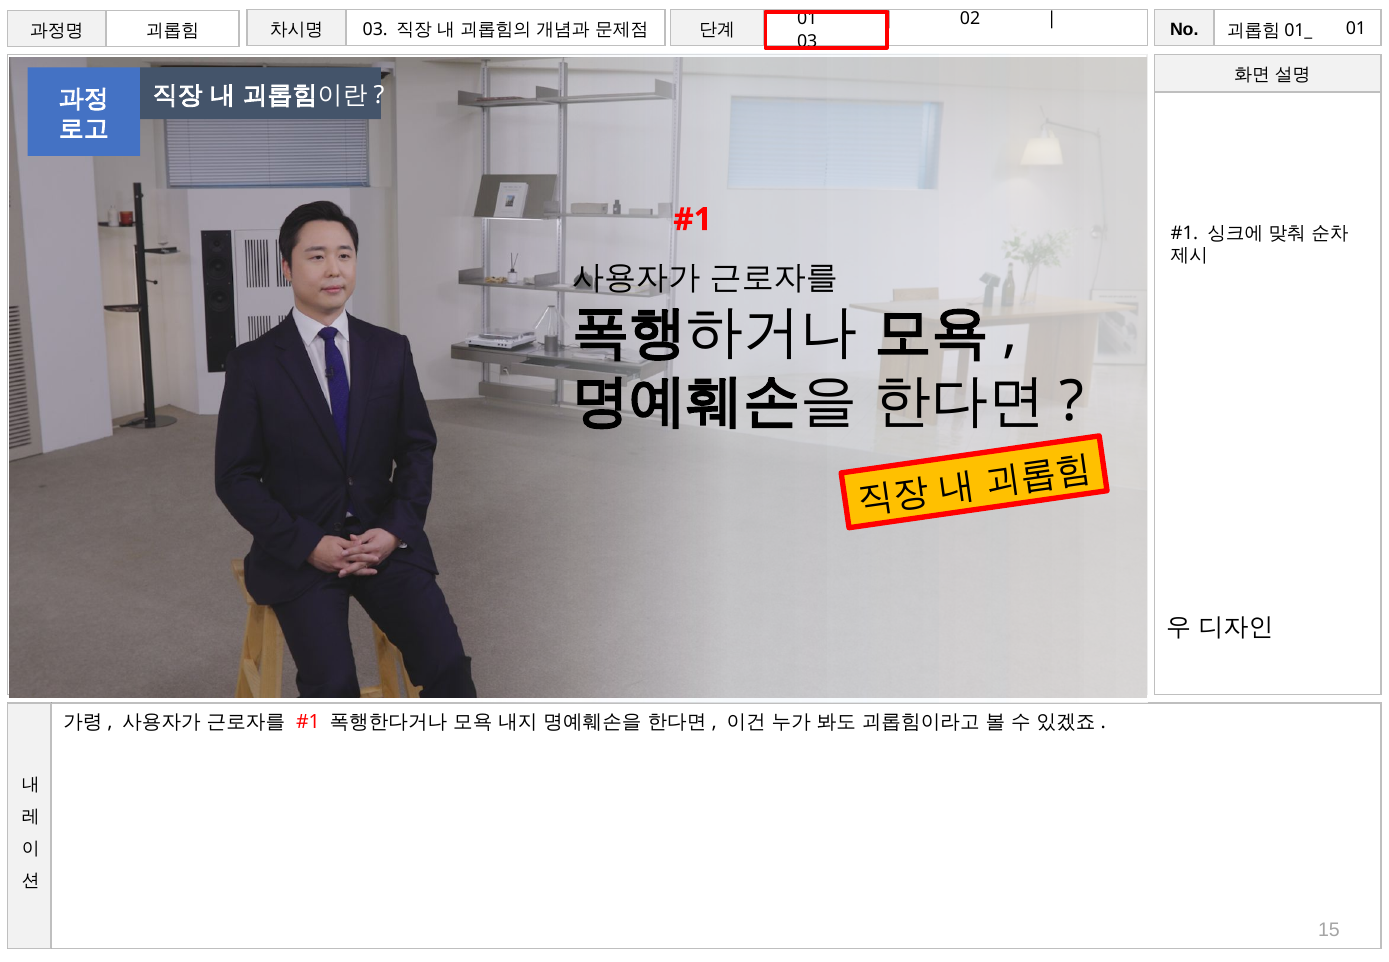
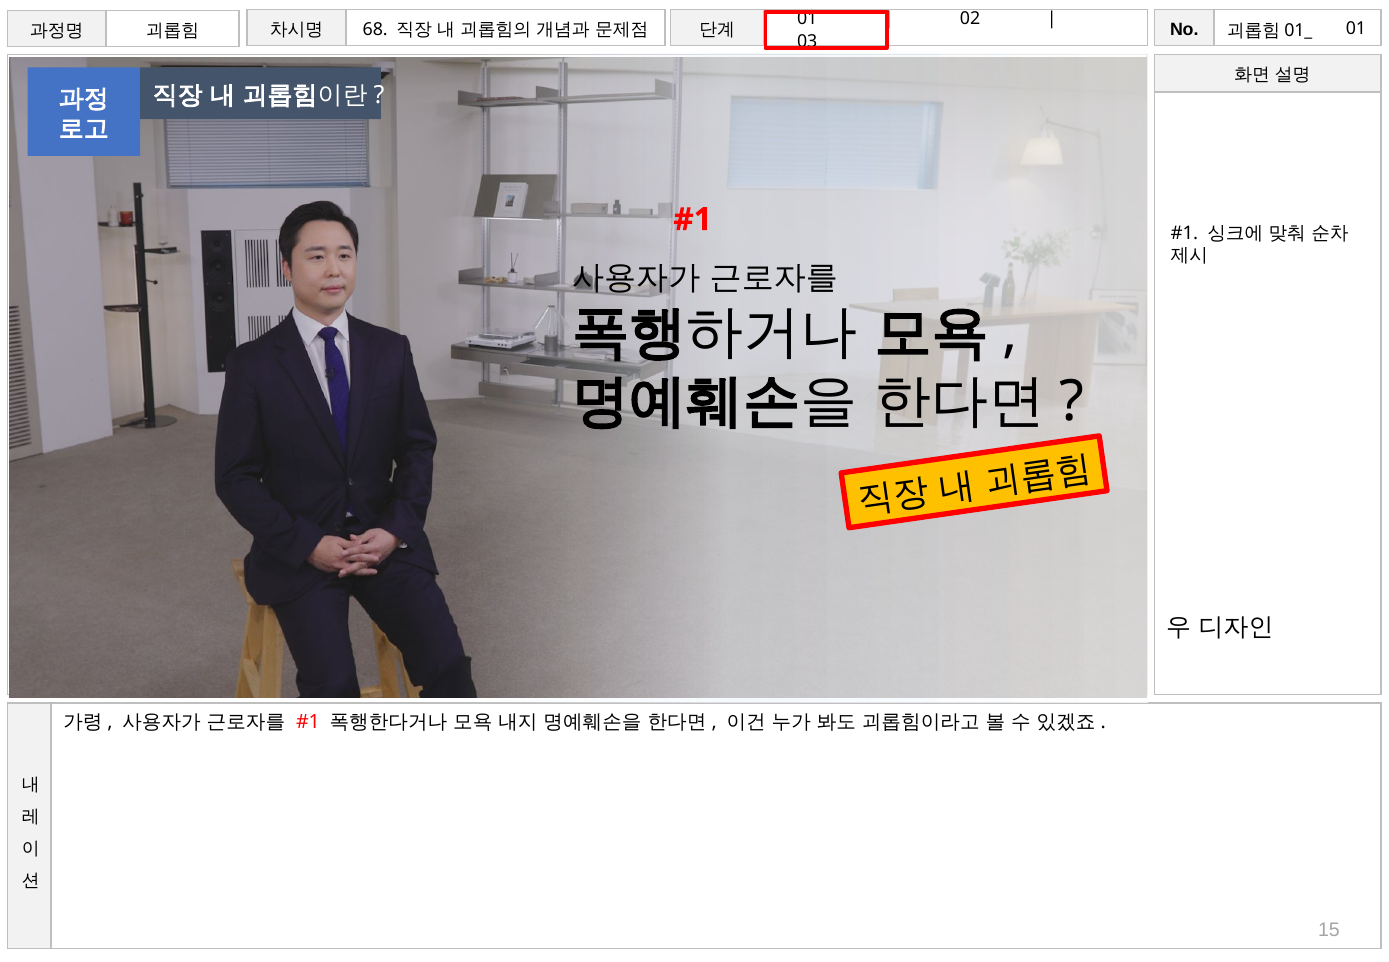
03 at (375, 30): 03 -> 68
